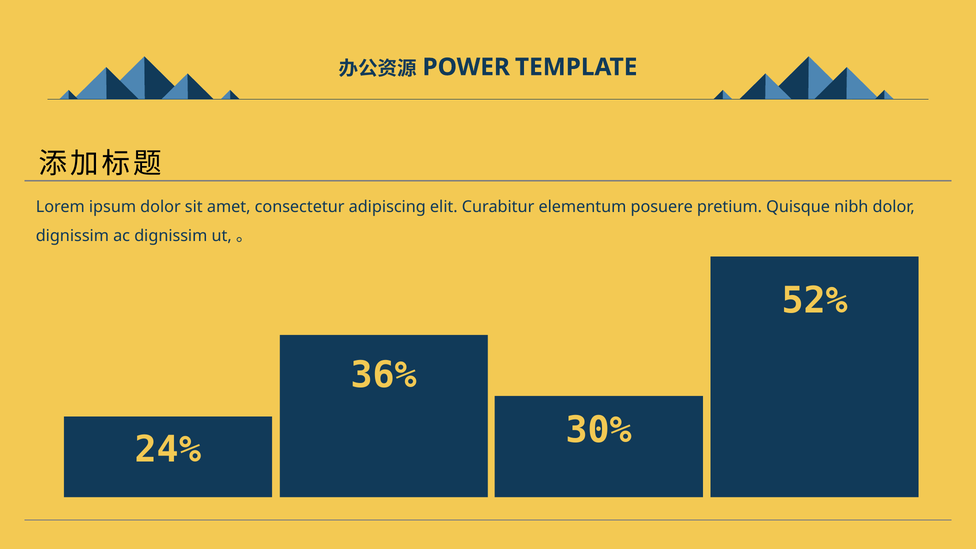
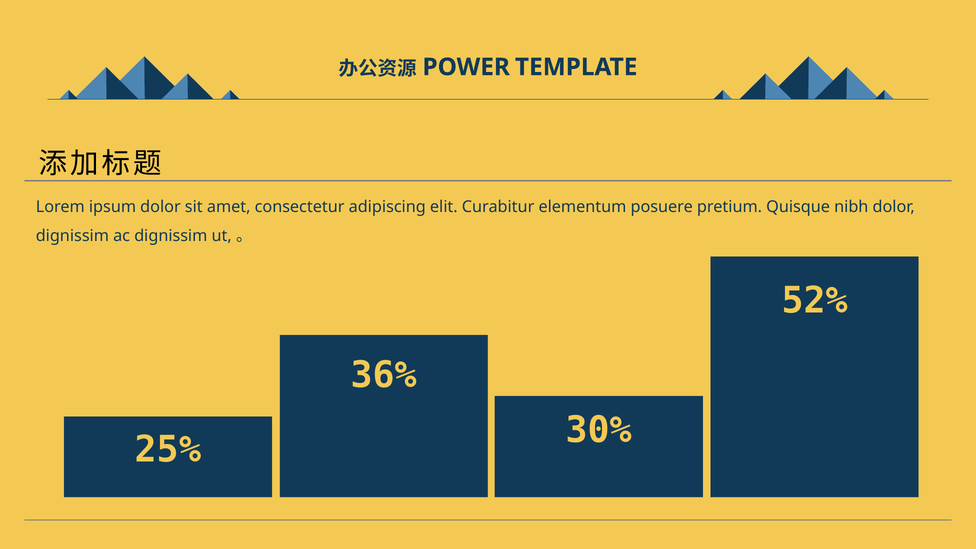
24%: 24% -> 25%
